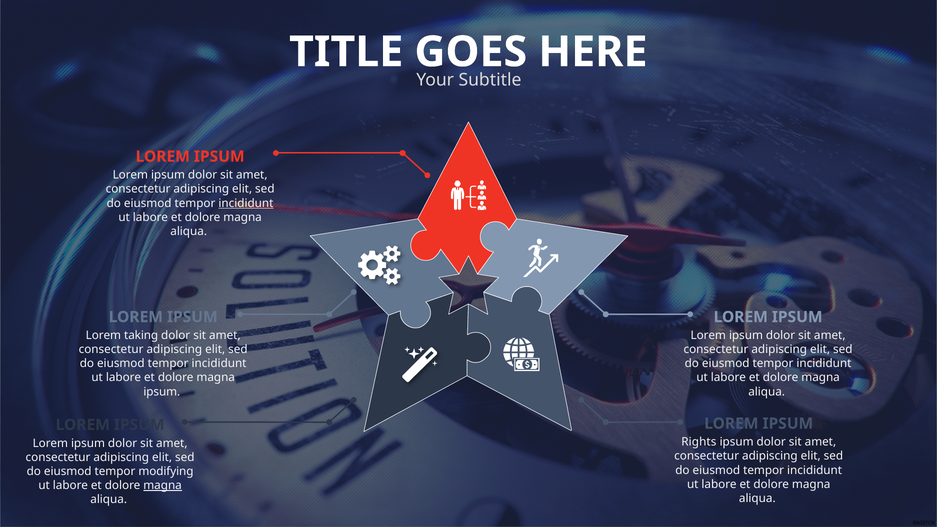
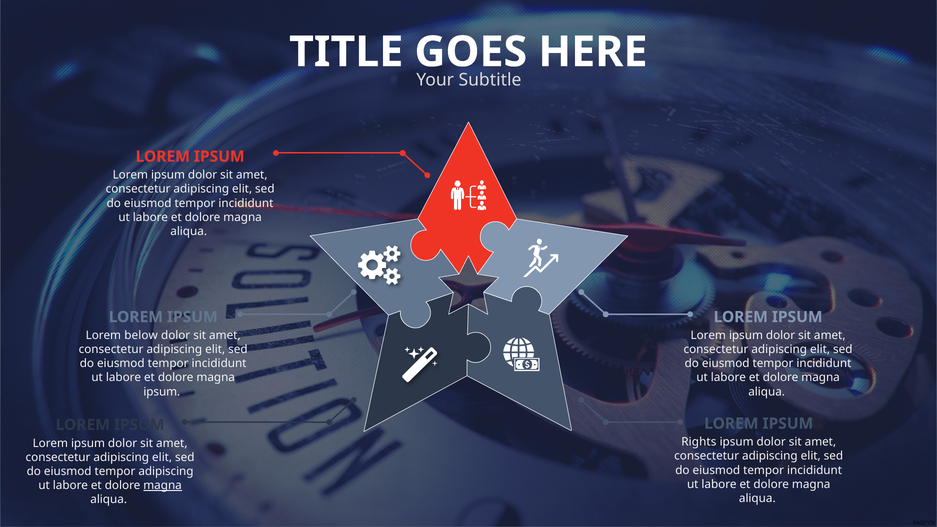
incididunt at (246, 203) underline: present -> none
taking: taking -> below
tempor modifying: modifying -> adipiscing
